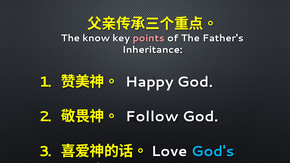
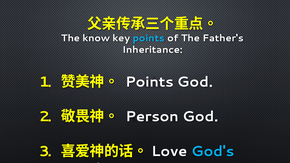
points at (149, 38) colour: pink -> light blue
Happy at (149, 82): Happy -> Points
Follow: Follow -> Person
